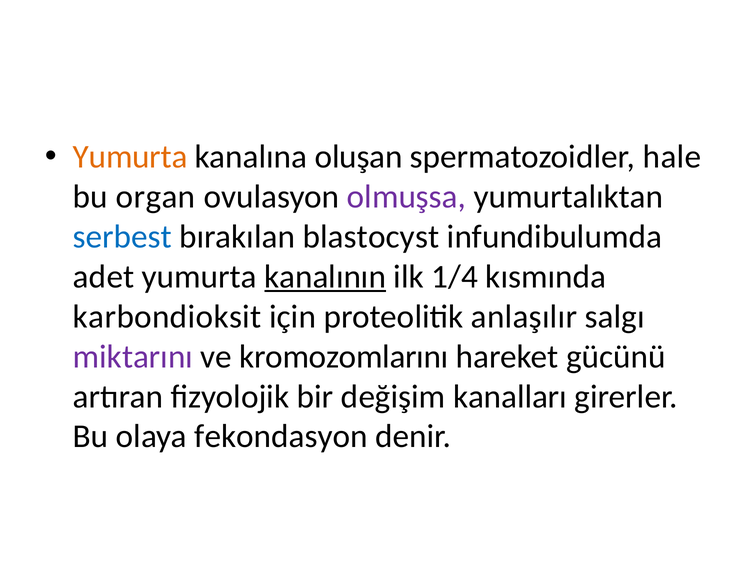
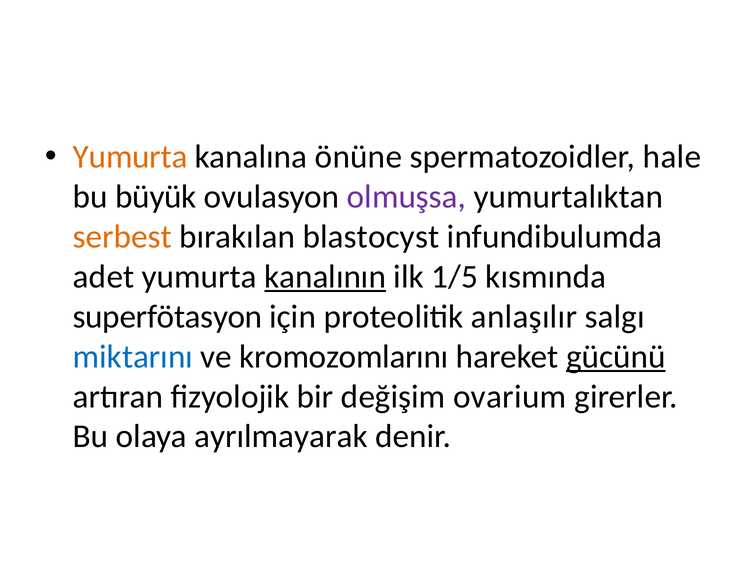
oluşan: oluşan -> önüne
organ: organ -> büyük
serbest colour: blue -> orange
1/4: 1/4 -> 1/5
karbondioksit: karbondioksit -> superfötasyon
miktarını colour: purple -> blue
gücünü underline: none -> present
kanalları: kanalları -> ovarium
fekondasyon: fekondasyon -> ayrılmayarak
